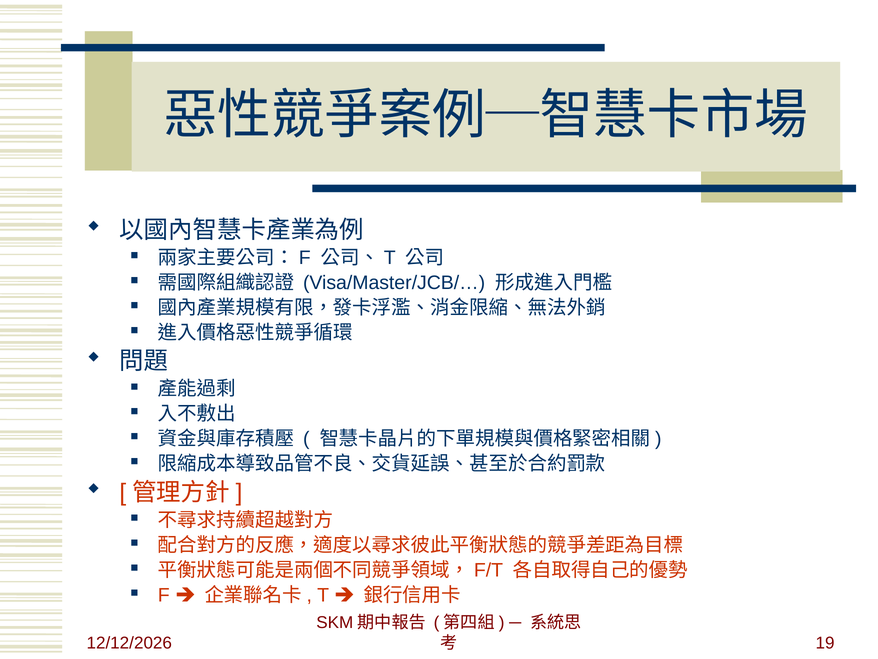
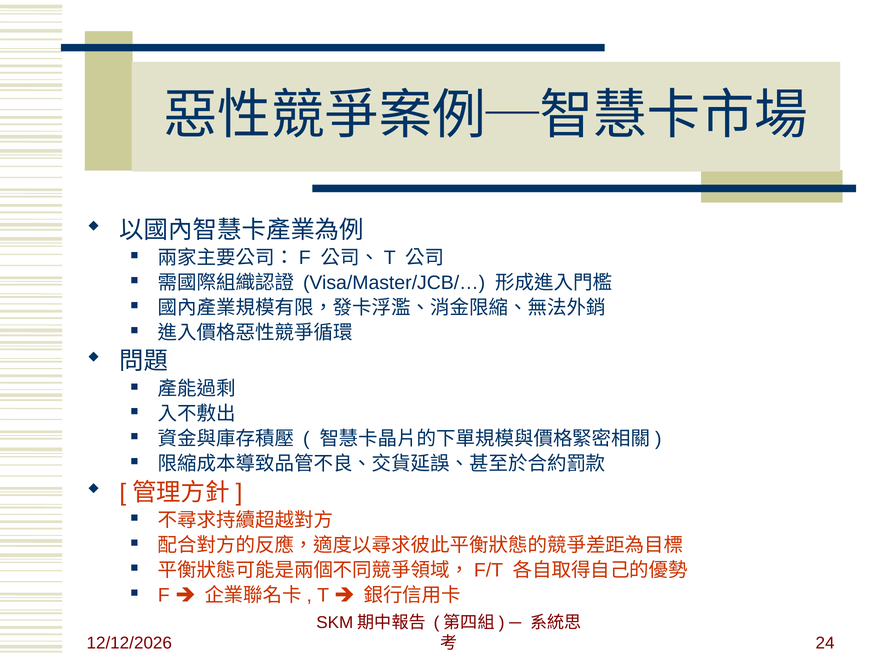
19: 19 -> 24
